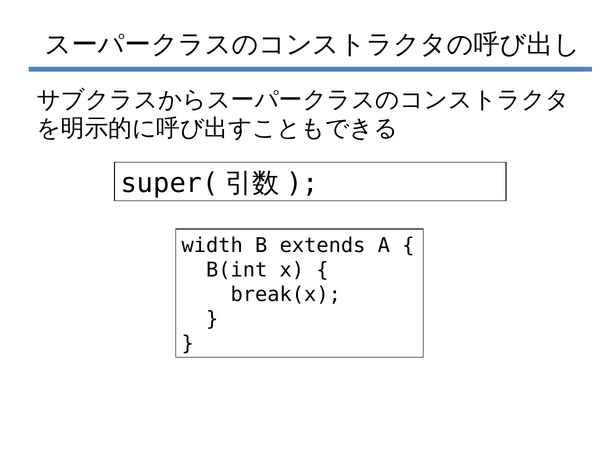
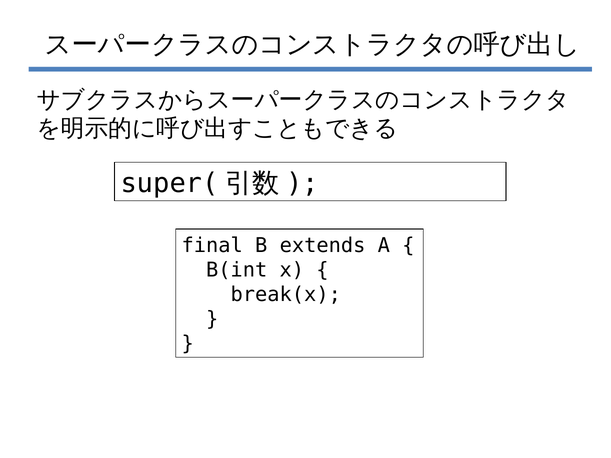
width: width -> final
